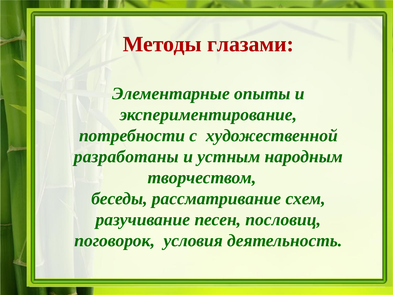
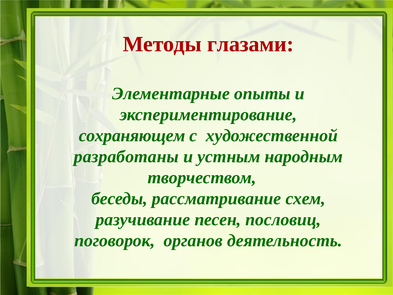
потребности: потребности -> сохраняющем
условия: условия -> органов
